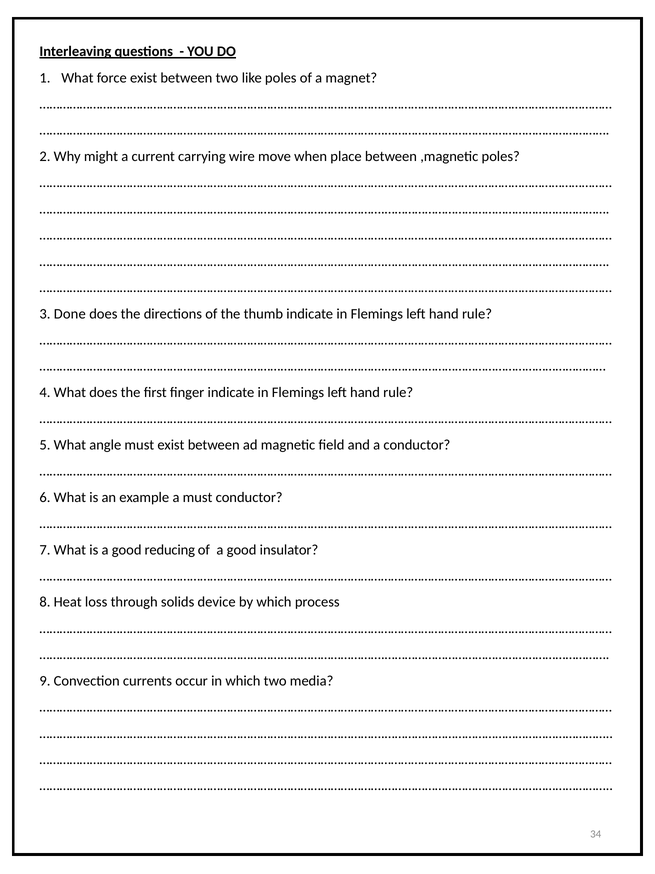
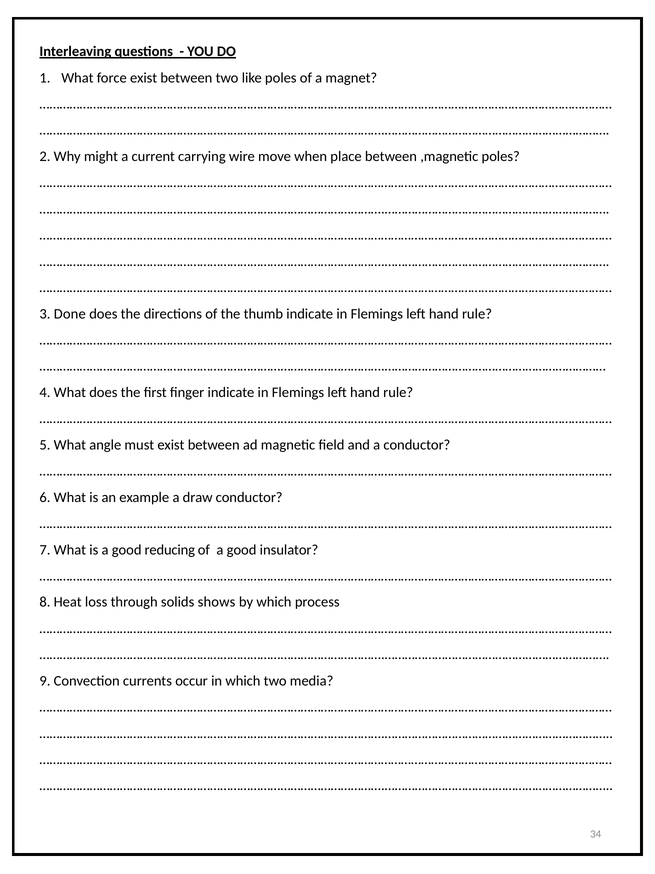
a must: must -> draw
device: device -> shows
